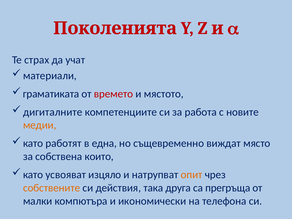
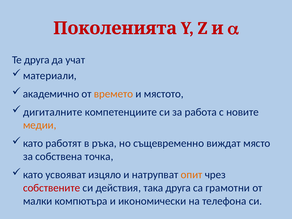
Те страх: страх -> друга
граматиката: граматиката -> академично
времето colour: red -> orange
една: една -> ръка
които: които -> точка
собствените colour: orange -> red
прегръща: прегръща -> грамотни
